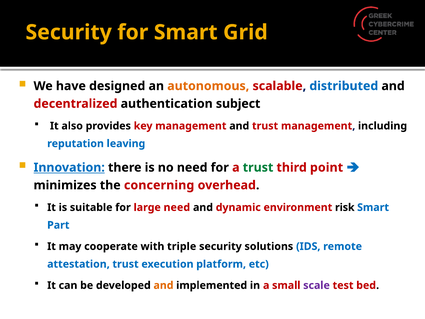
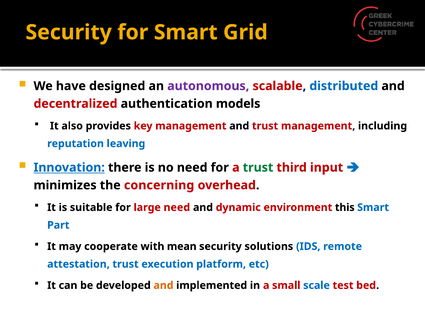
autonomous colour: orange -> purple
subject: subject -> models
point: point -> input
risk: risk -> this
triple: triple -> mean
scale colour: purple -> blue
